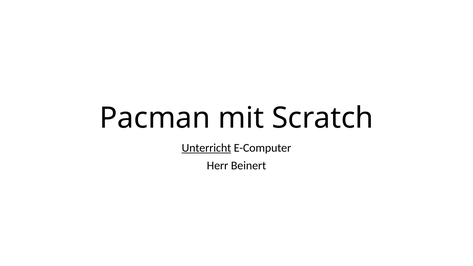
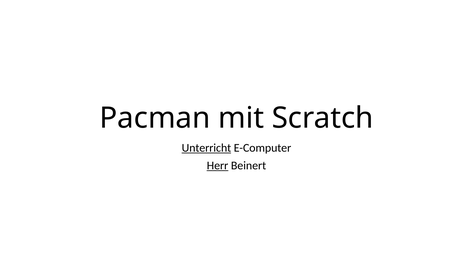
Herr underline: none -> present
